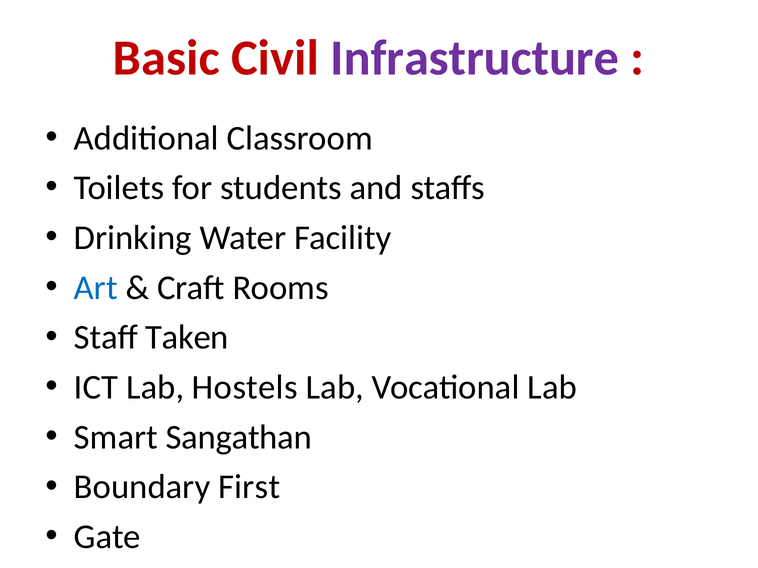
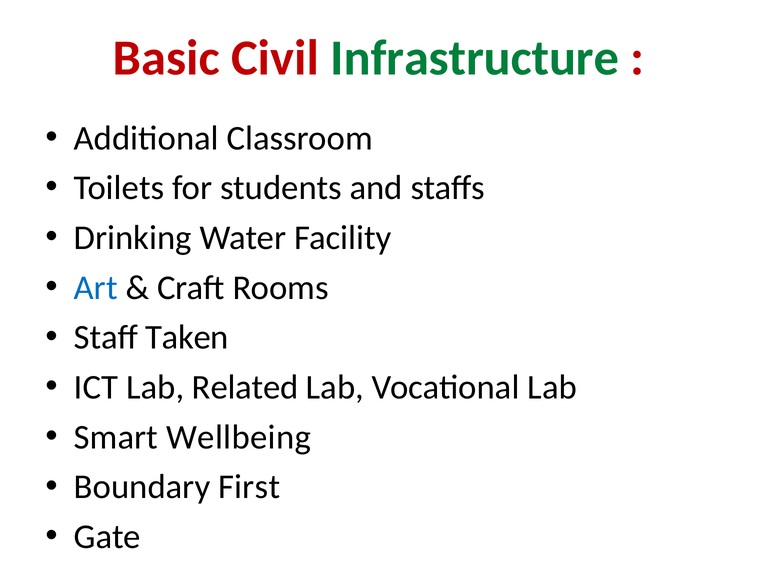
Infrastructure colour: purple -> green
Hostels: Hostels -> Related
Sangathan: Sangathan -> Wellbeing
